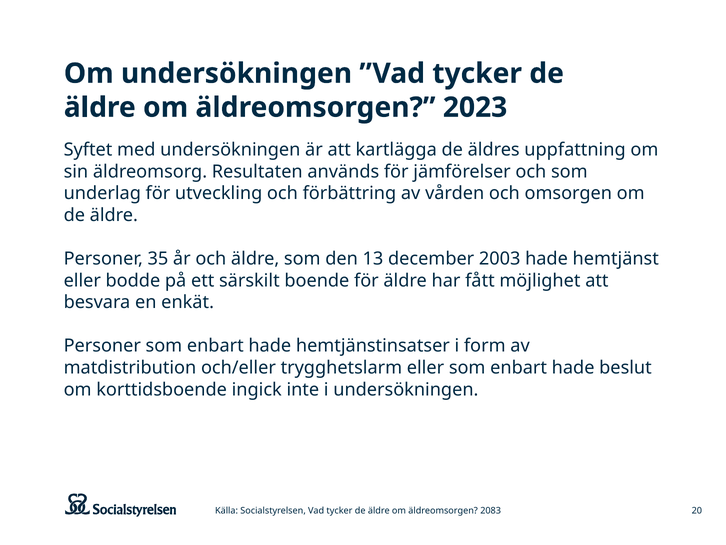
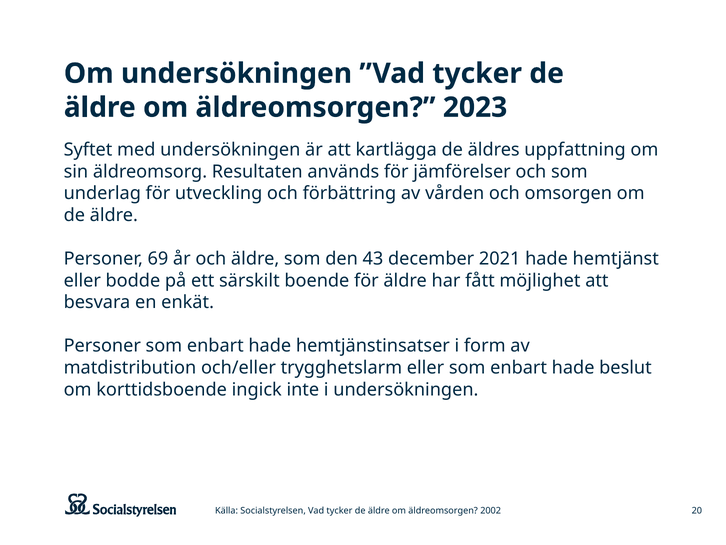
35: 35 -> 69
13: 13 -> 43
2003: 2003 -> 2021
2083: 2083 -> 2002
